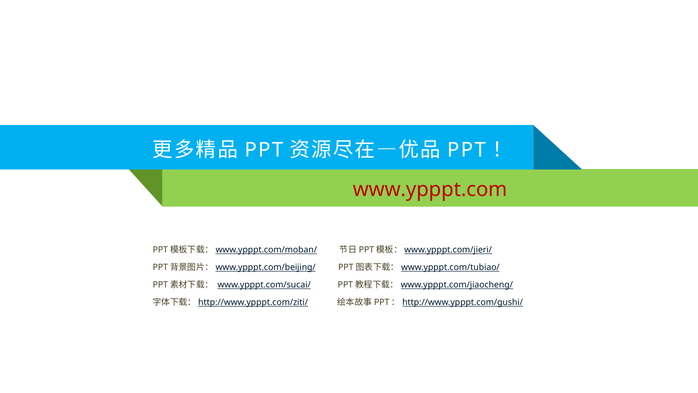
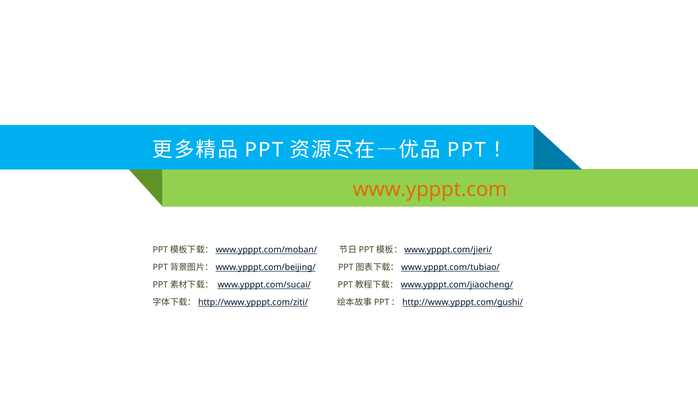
www.ypppt.com colour: red -> orange
